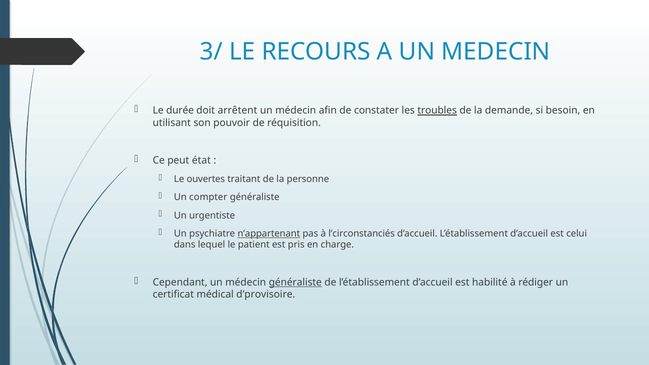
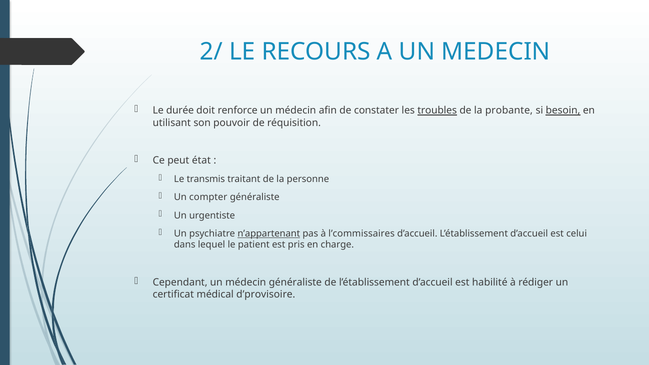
3/: 3/ -> 2/
arrêtent: arrêtent -> renforce
demande: demande -> probante
besoin underline: none -> present
ouvertes: ouvertes -> transmis
l’circonstanciés: l’circonstanciés -> l’commissaires
généraliste at (295, 282) underline: present -> none
